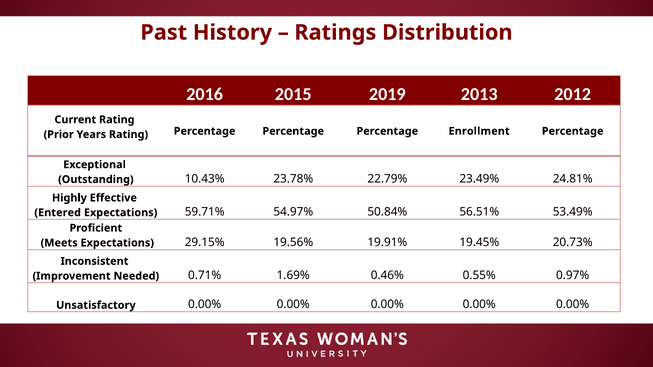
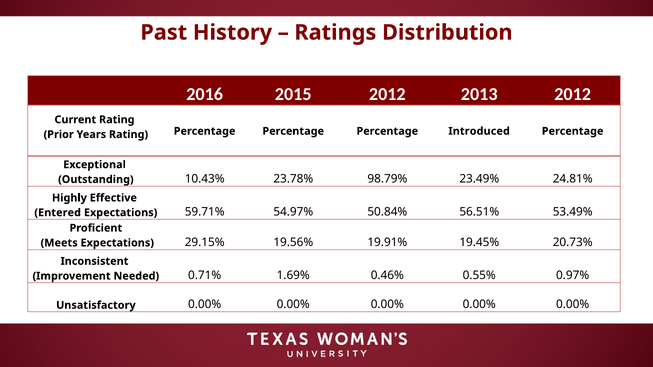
2015 2019: 2019 -> 2012
Enrollment: Enrollment -> Introduced
22.79%: 22.79% -> 98.79%
